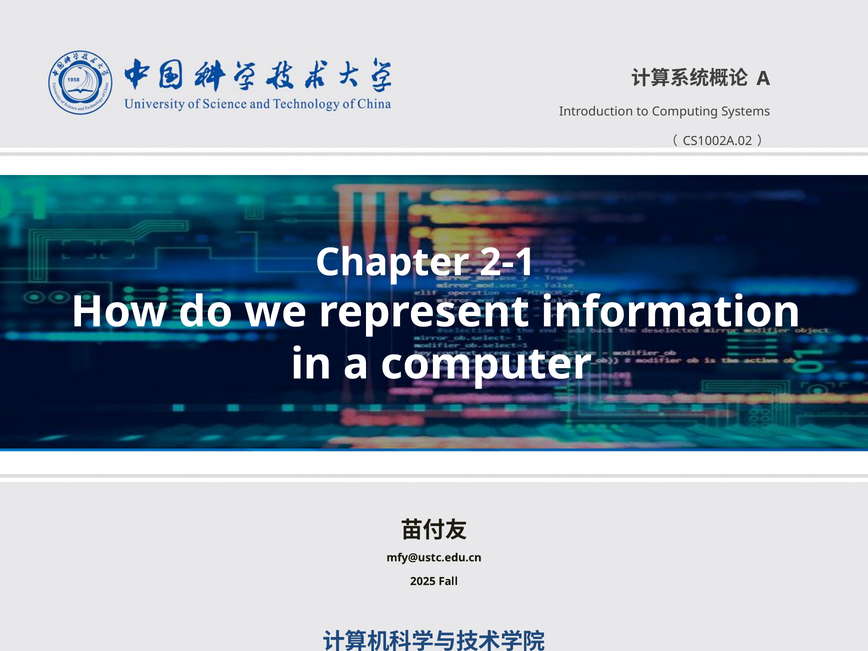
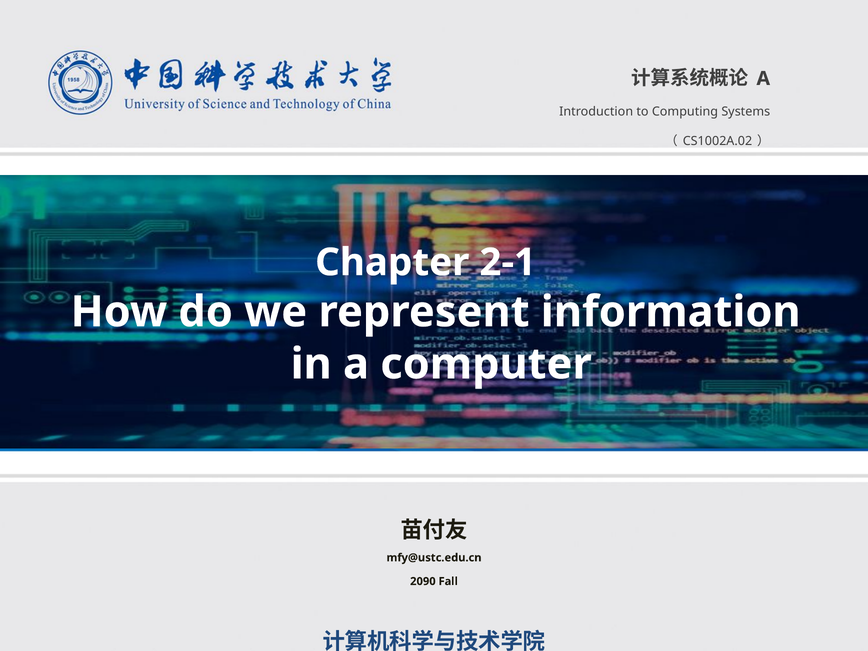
2025: 2025 -> 2090
